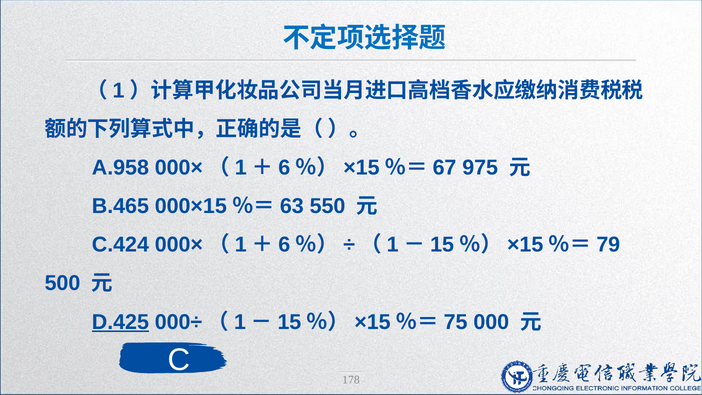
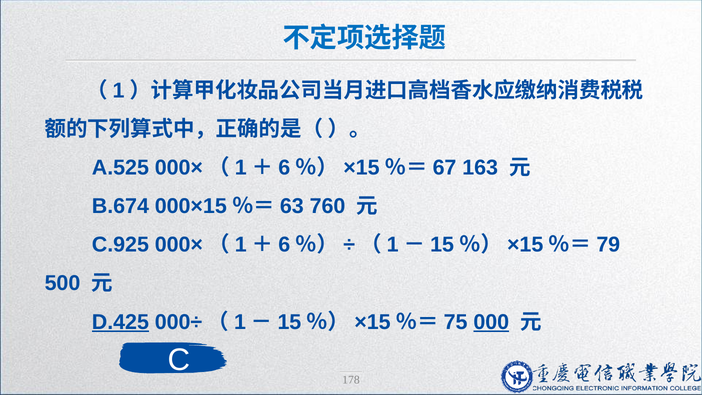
A.958: A.958 -> A.525
975: 975 -> 163
B.465: B.465 -> B.674
550: 550 -> 760
C.424: C.424 -> C.925
000 underline: none -> present
